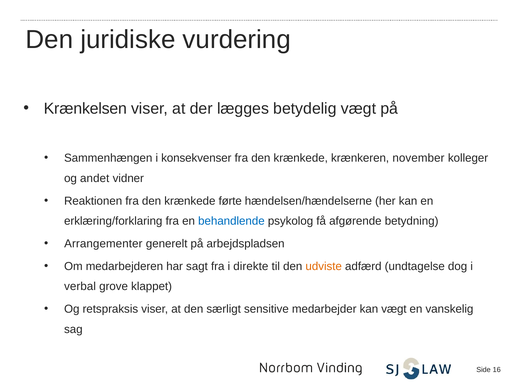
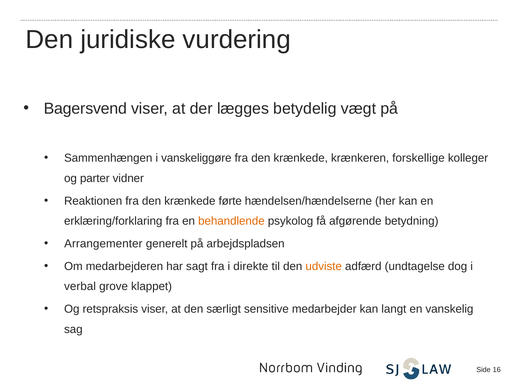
Krænkelsen: Krænkelsen -> Bagersvend
konsekvenser: konsekvenser -> vanskeliggøre
november: november -> forskellige
andet: andet -> parter
behandlende colour: blue -> orange
kan vægt: vægt -> langt
